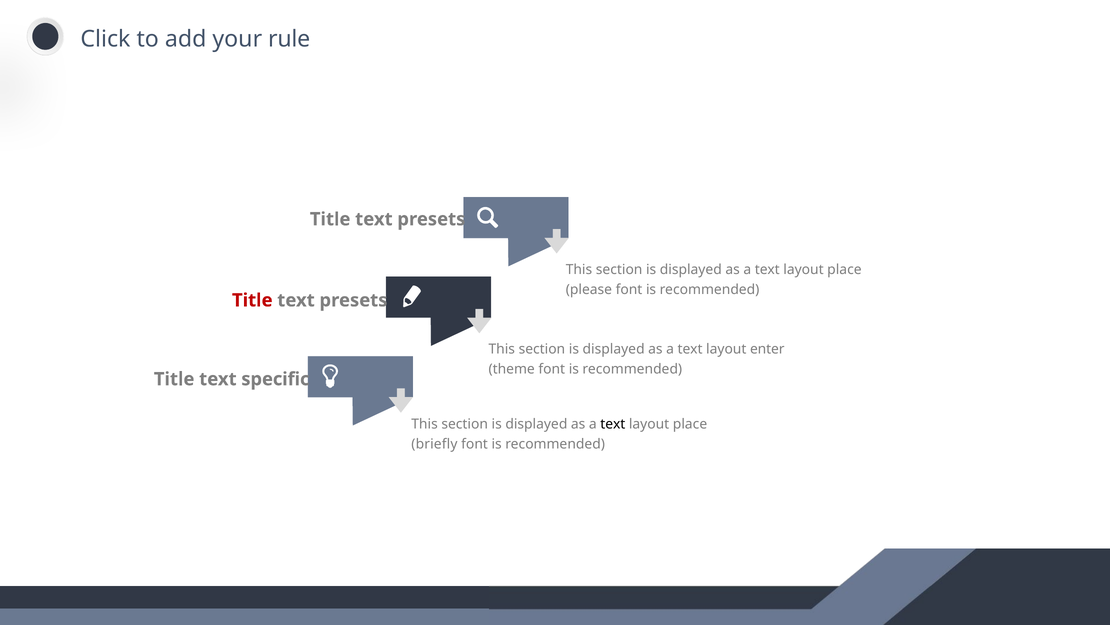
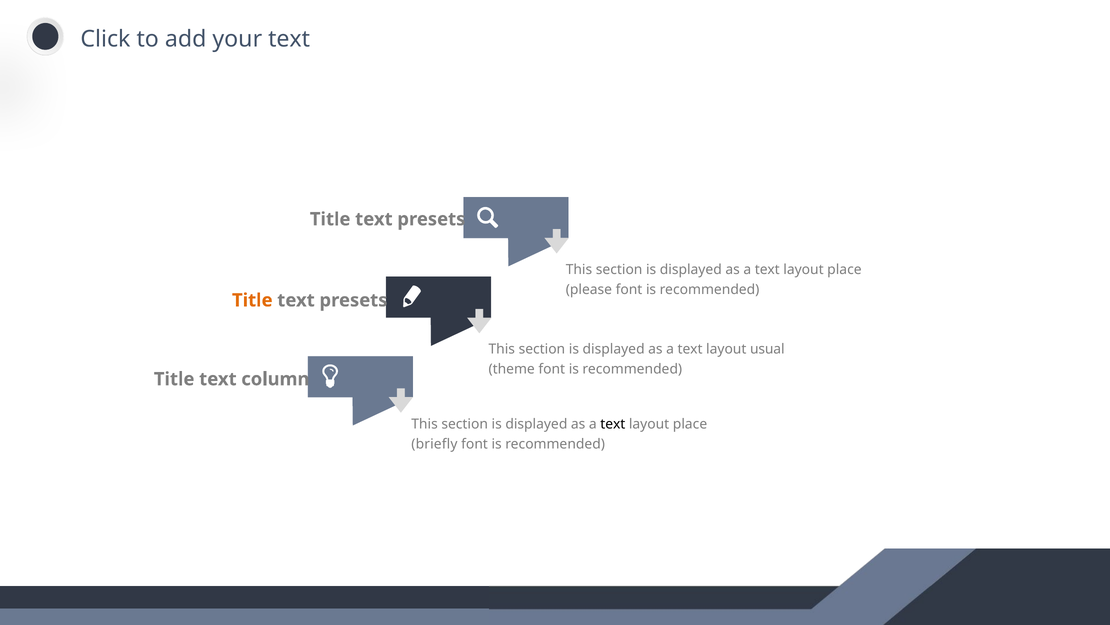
rule at (289, 39): rule -> text
Title at (252, 300) colour: red -> orange
enter: enter -> usual
specific: specific -> column
